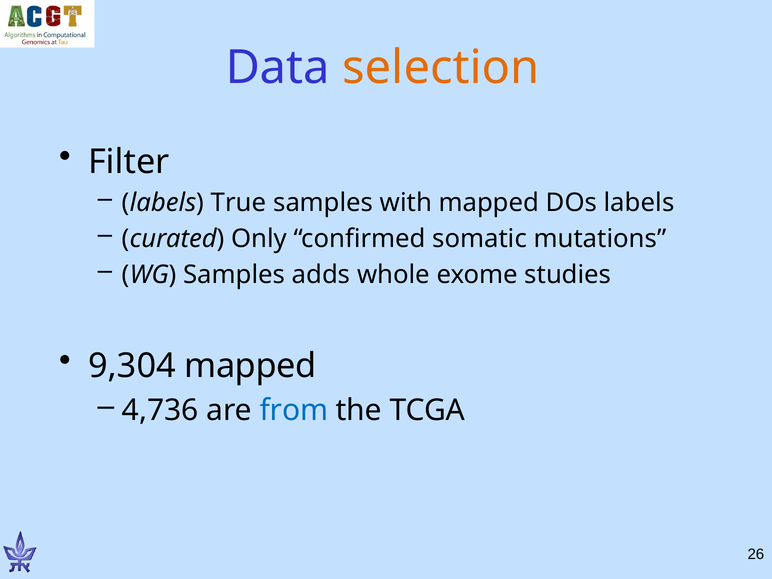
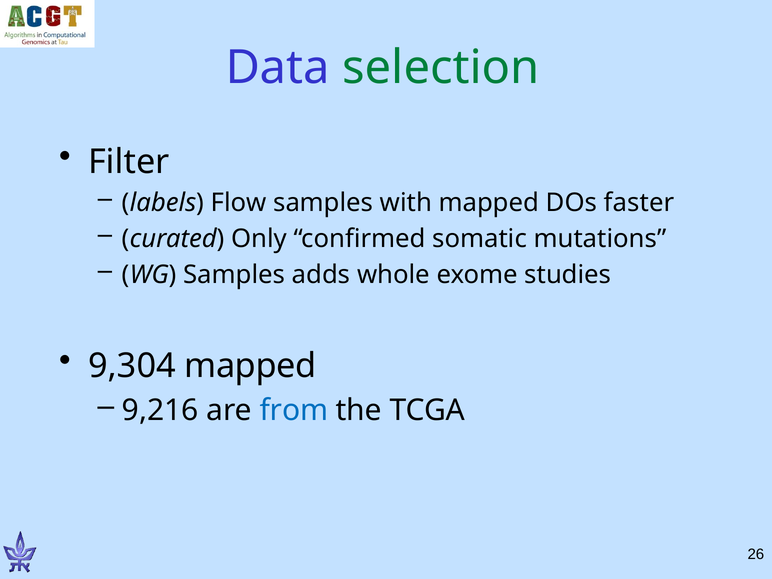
selection colour: orange -> green
True: True -> Flow
DOs labels: labels -> faster
4,736: 4,736 -> 9,216
